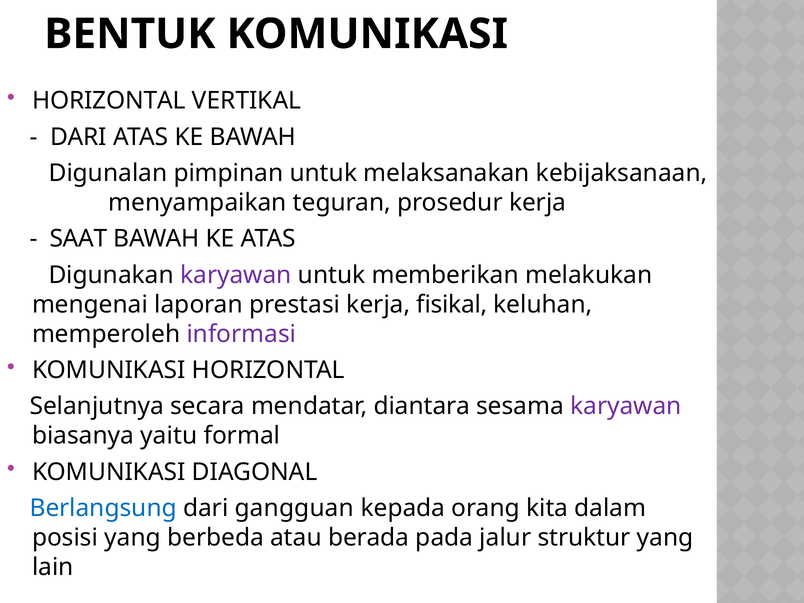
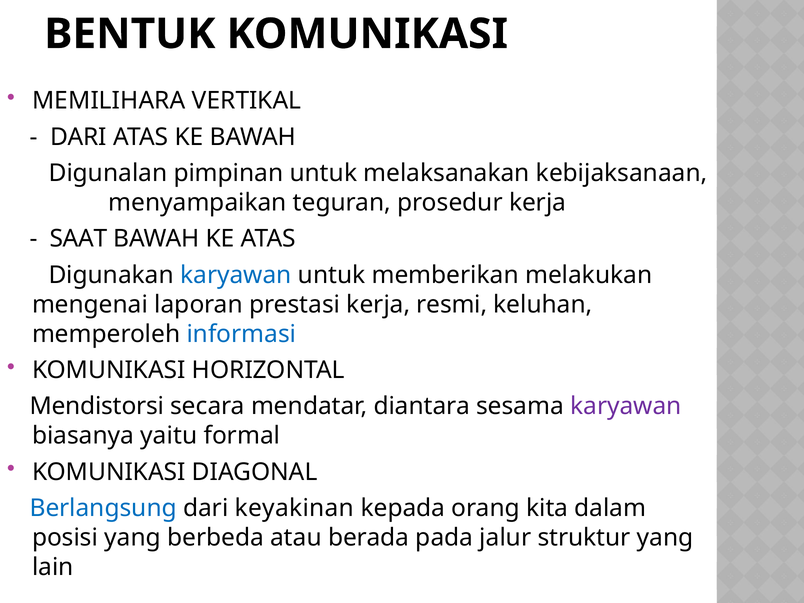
HORIZONTAL at (109, 101): HORIZONTAL -> MEMILIHARA
karyawan at (236, 275) colour: purple -> blue
fisikal: fisikal -> resmi
informasi colour: purple -> blue
Selanjutnya: Selanjutnya -> Mendistorsi
gangguan: gangguan -> keyakinan
